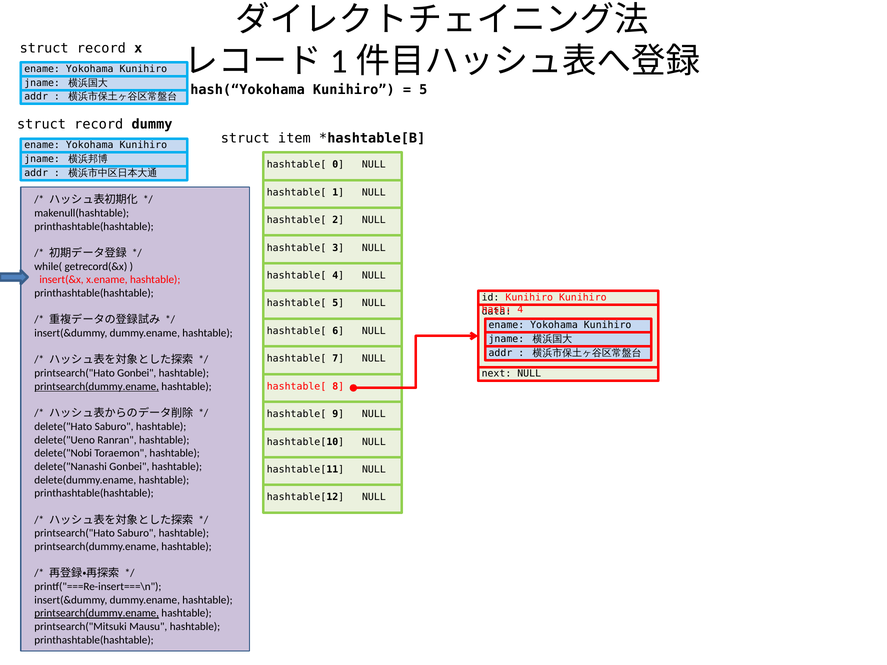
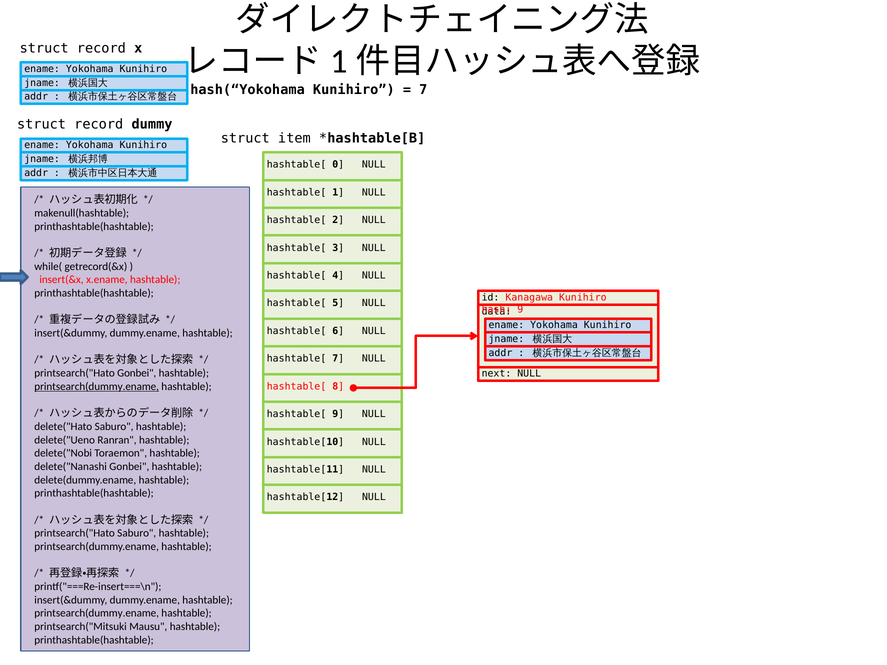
5 at (423, 90): 5 -> 7
id Kunihiro: Kunihiro -> Kanagawa
4 at (520, 309): 4 -> 9
printsearch(dummy.ename at (97, 613) underline: present -> none
